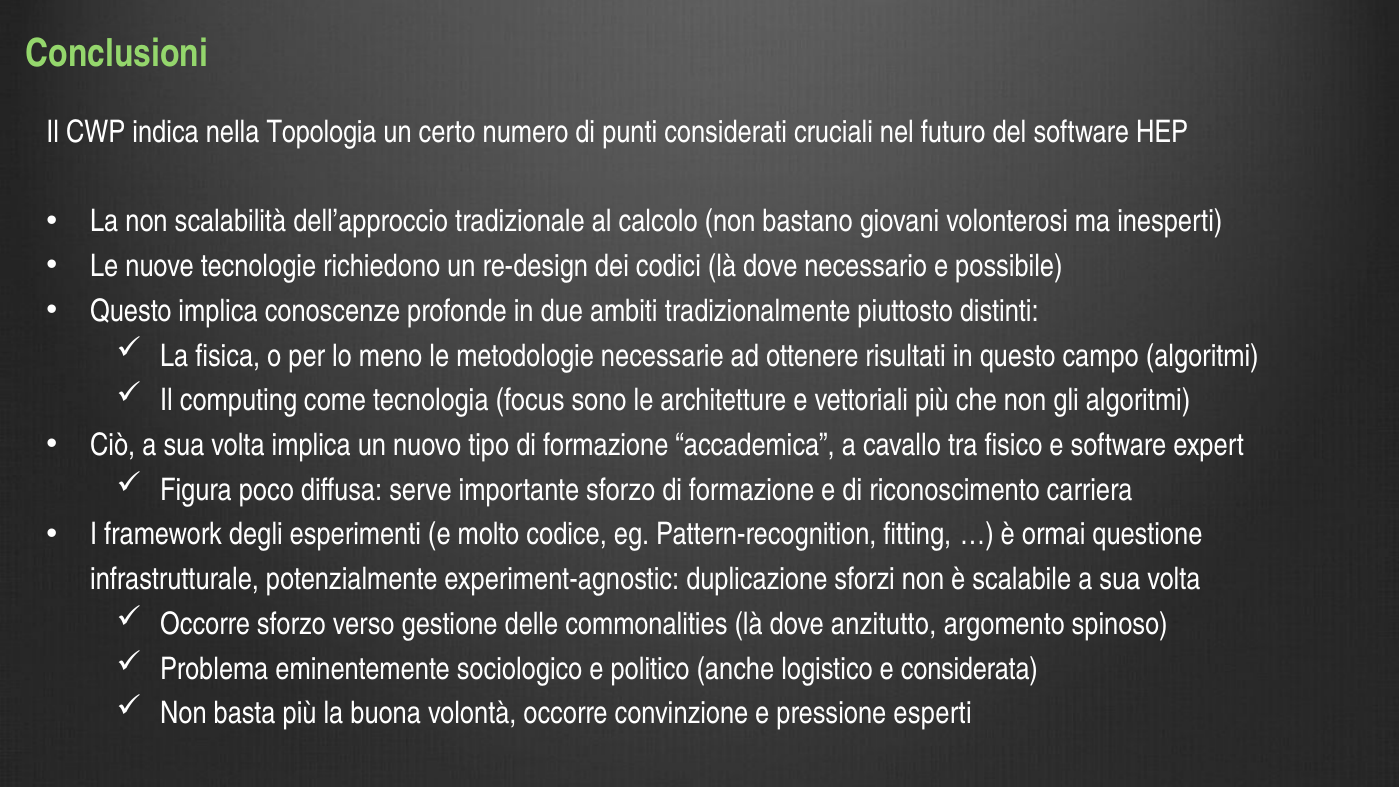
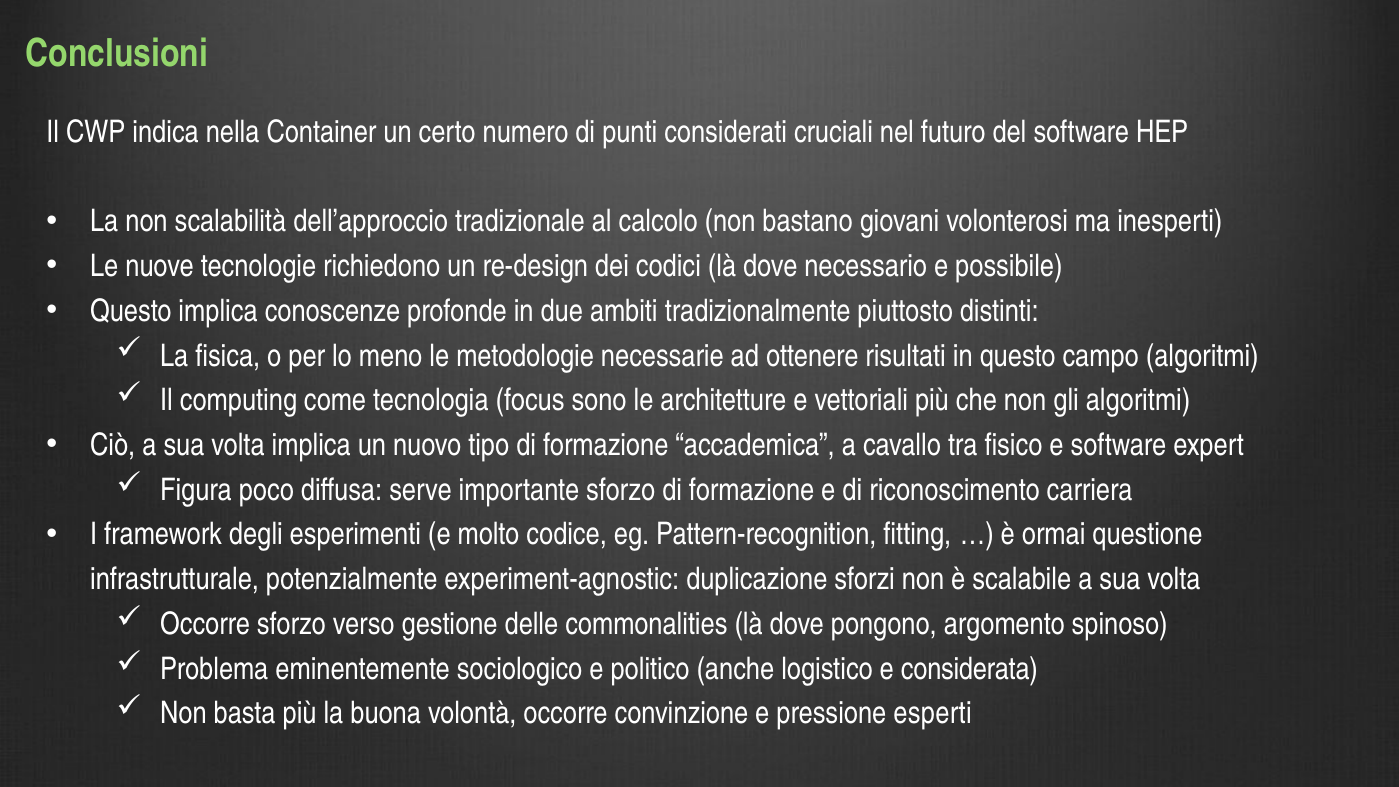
Topologia: Topologia -> Container
anzitutto: anzitutto -> pongono
